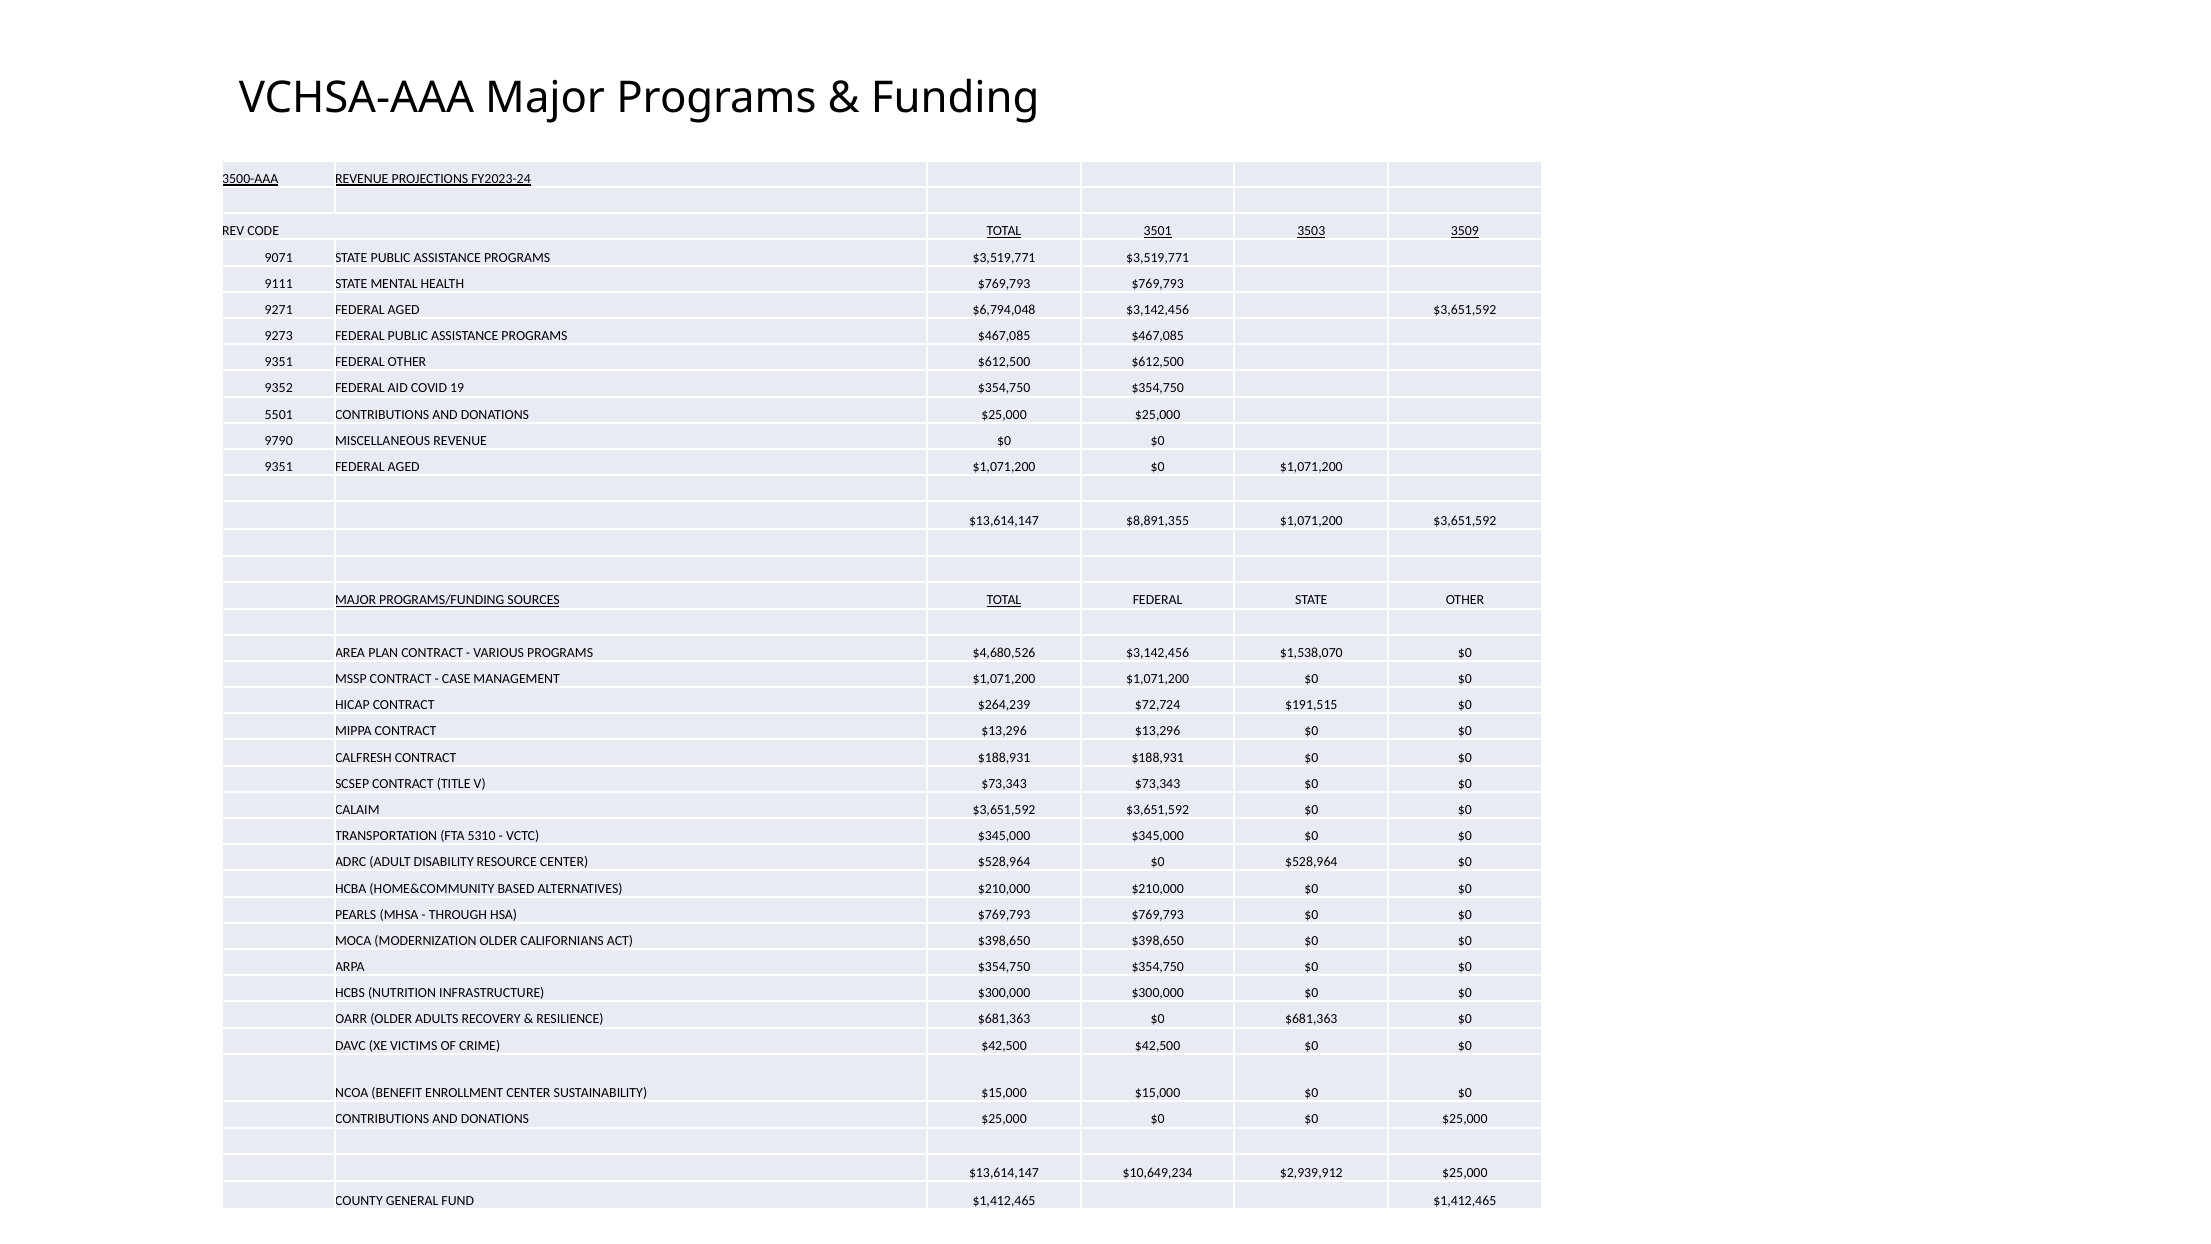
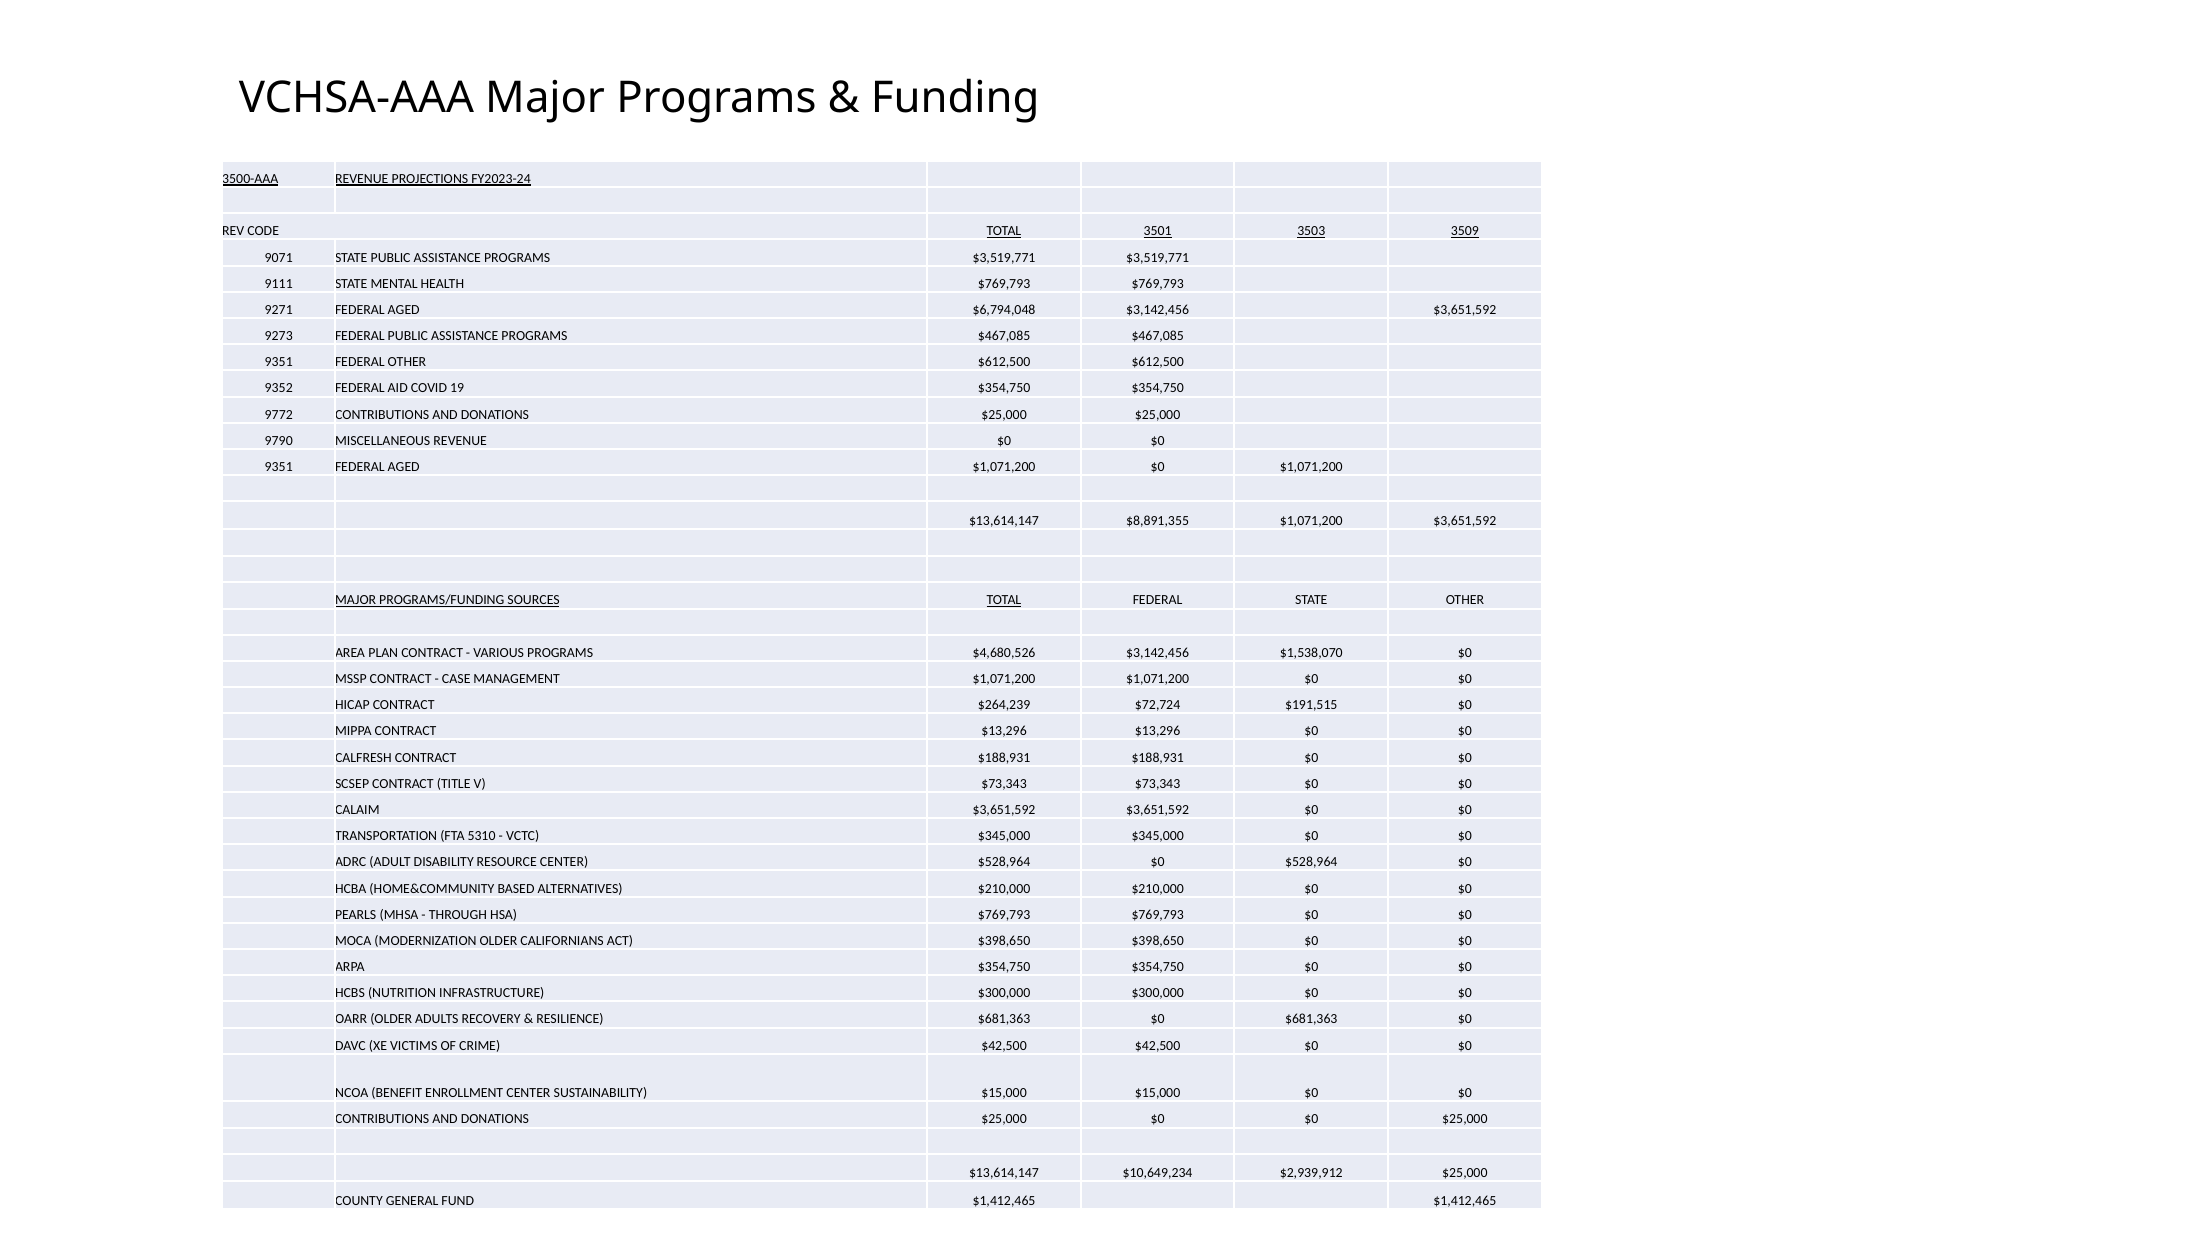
5501: 5501 -> 9772
